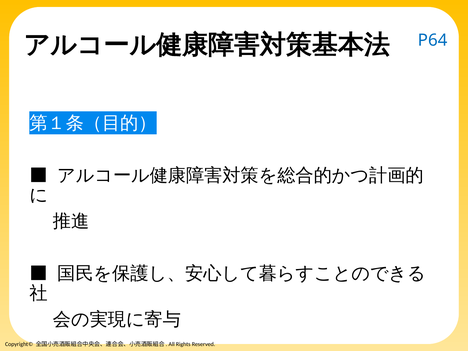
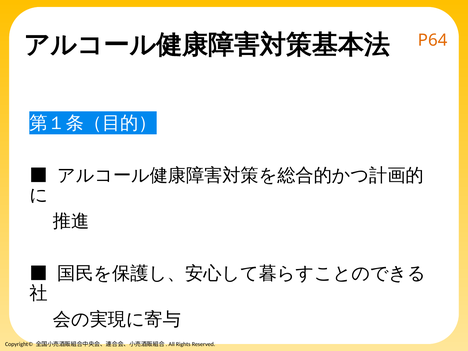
P64 colour: blue -> orange
